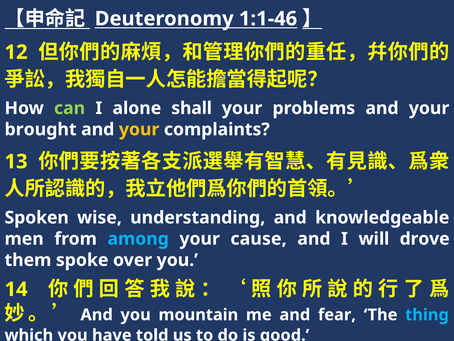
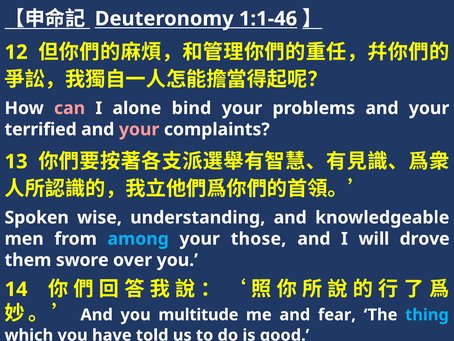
can colour: light green -> pink
shall: shall -> bind
brought: brought -> terrified
your at (139, 129) colour: yellow -> pink
cause: cause -> those
spoke: spoke -> swore
mountain: mountain -> multitude
